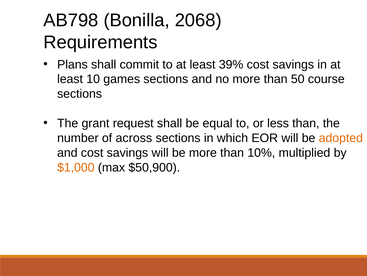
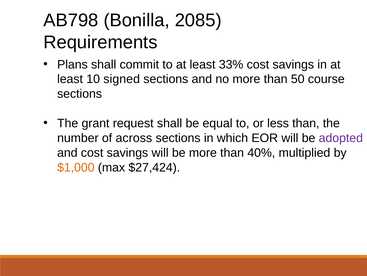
2068: 2068 -> 2085
39%: 39% -> 33%
games: games -> signed
adopted colour: orange -> purple
10%: 10% -> 40%
$50,900: $50,900 -> $27,424
